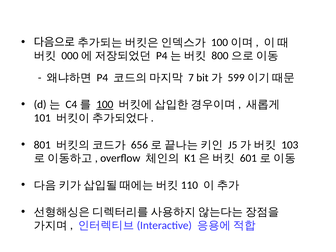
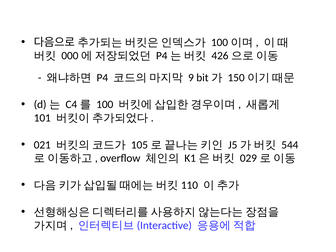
800: 800 -> 426
7: 7 -> 9
599: 599 -> 150
100 underline: present -> none
801: 801 -> 021
656: 656 -> 105
103: 103 -> 544
601: 601 -> 029
